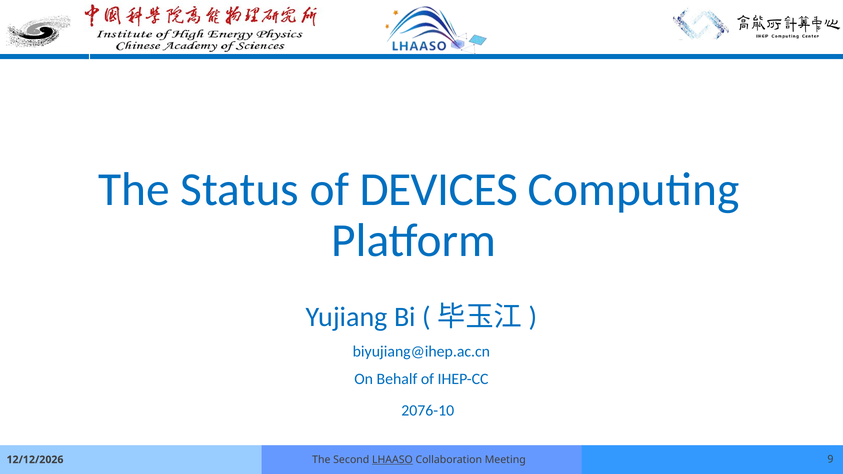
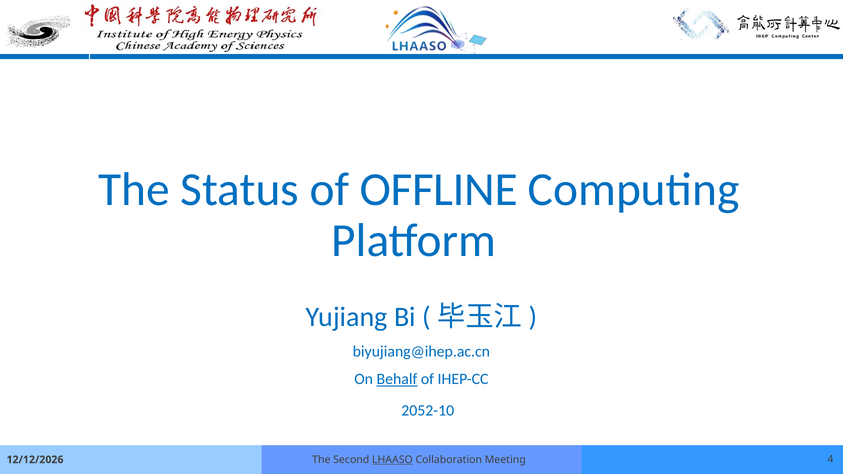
DEVICES: DEVICES -> OFFLINE
Behalf underline: none -> present
2076-10: 2076-10 -> 2052-10
9: 9 -> 4
